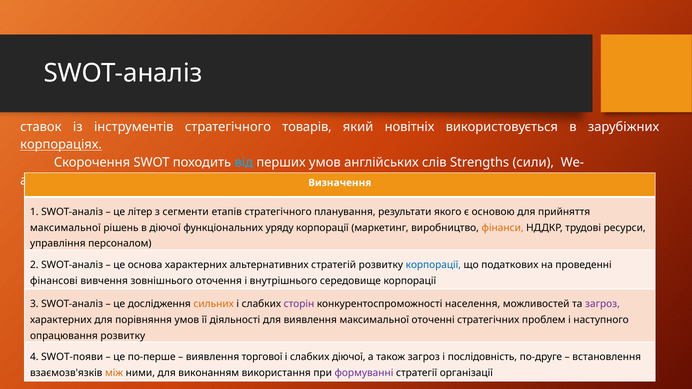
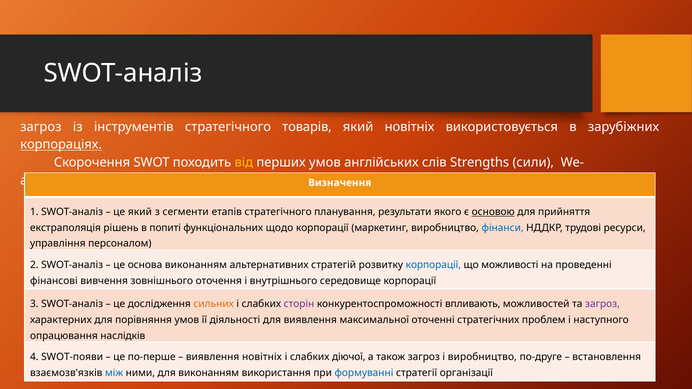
ставок at (41, 127): ставок -> загроз
від colour: light blue -> yellow
це літер: літер -> який
основою underline: none -> present
максимальної at (65, 228): максимальної -> екстраполяція
в діючої: діючої -> попиті
уряду: уряду -> щодо
фінанси colour: orange -> blue
основа характерних: характерних -> виконанням
що податкових: податкових -> можливості
населення: населення -> впливають
опрацювання розвитку: розвитку -> наслідків
виявлення торгової: торгової -> новітніх
і послідовність: послідовність -> виробництво
між colour: orange -> blue
формуванні colour: purple -> blue
